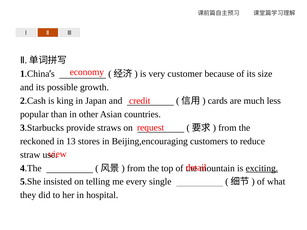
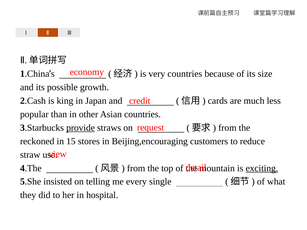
very customer: customer -> countries
provide underline: none -> present
13: 13 -> 15
